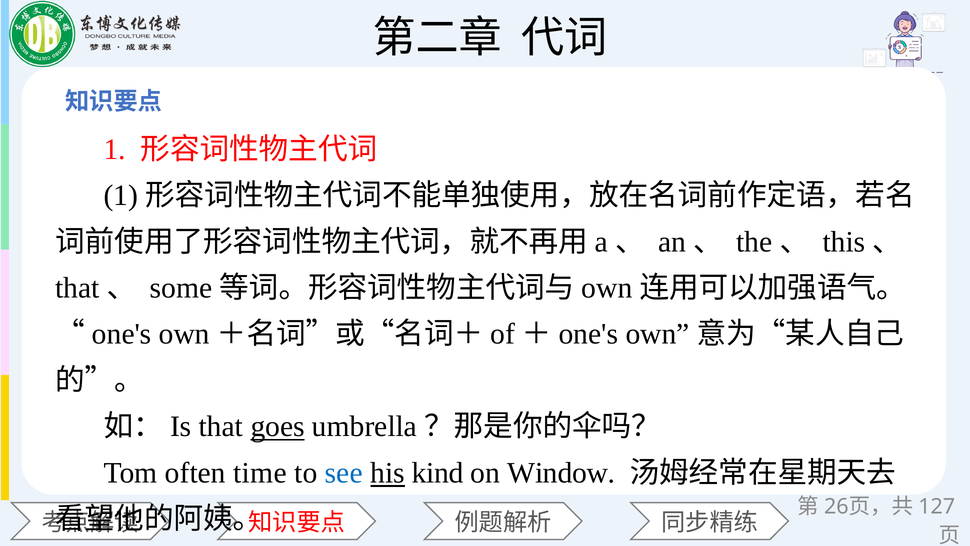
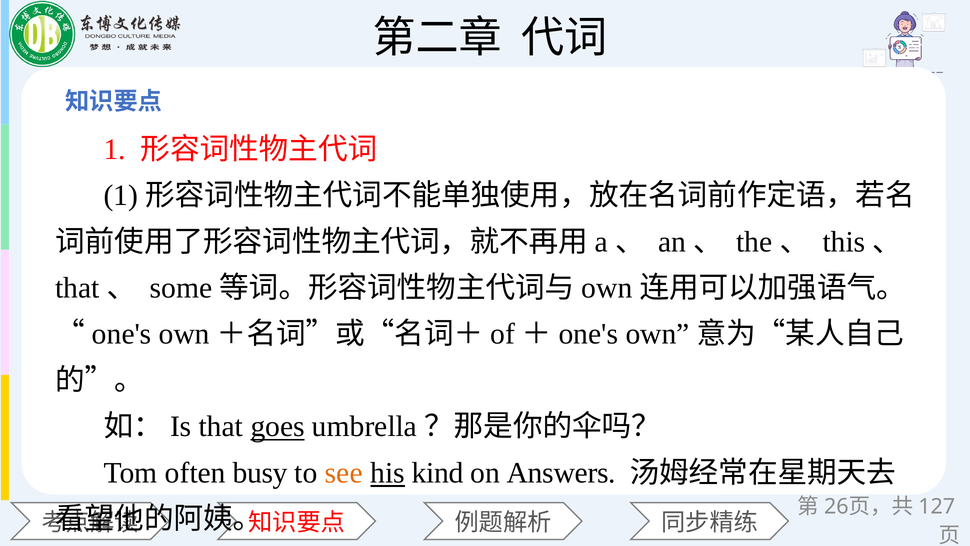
time: time -> busy
see colour: blue -> orange
Window: Window -> Answers
